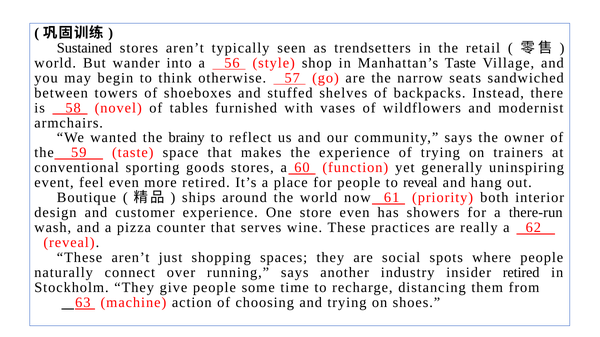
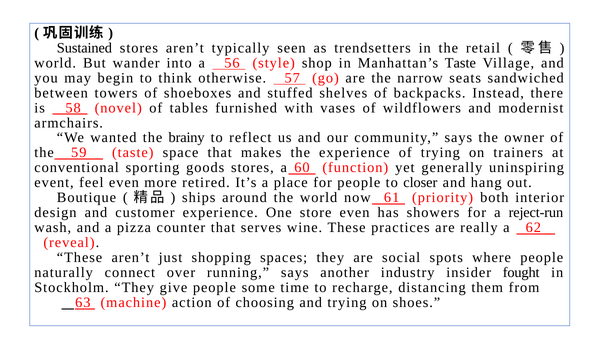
to reveal: reveal -> closer
there-run: there-run -> reject-run
insider retired: retired -> fought
